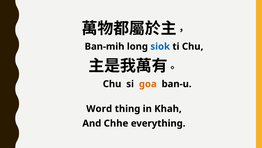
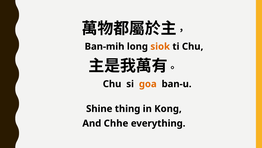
siok colour: blue -> orange
Word: Word -> Shine
Khah: Khah -> Kong
